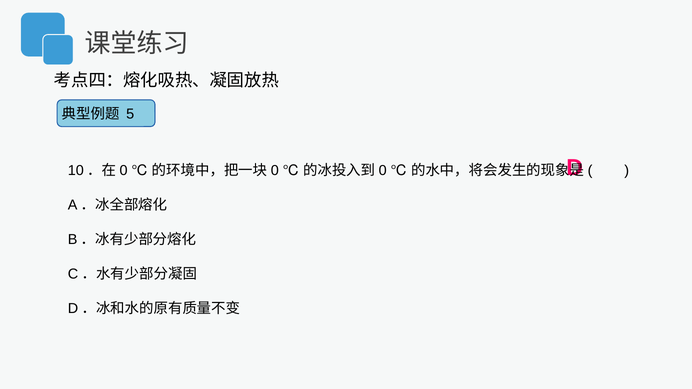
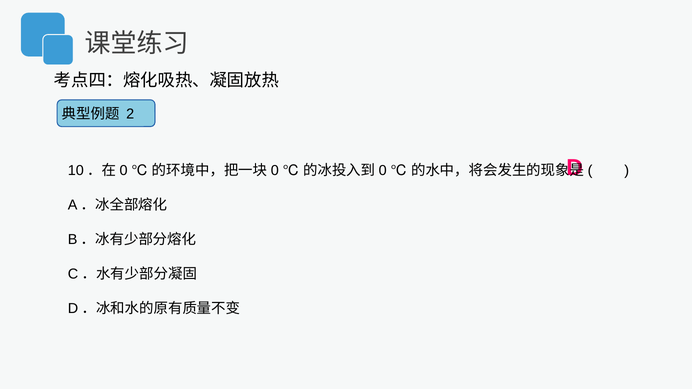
5: 5 -> 2
